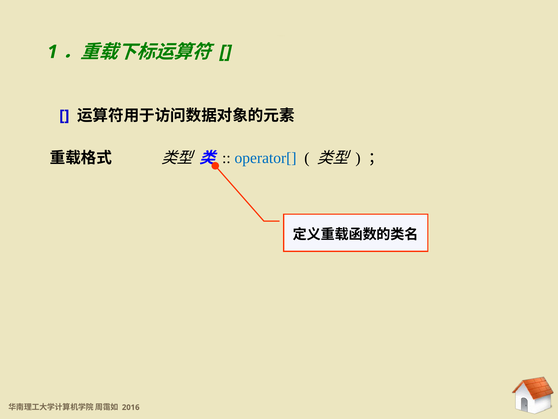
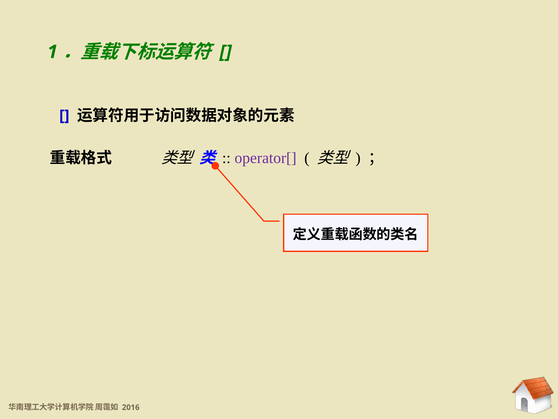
operator[ colour: blue -> purple
